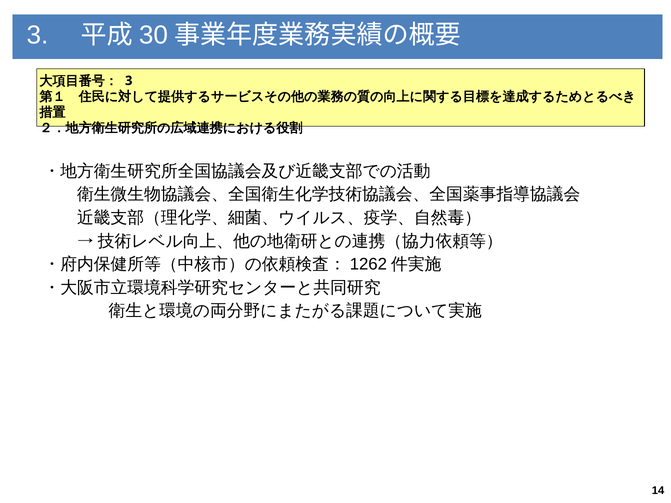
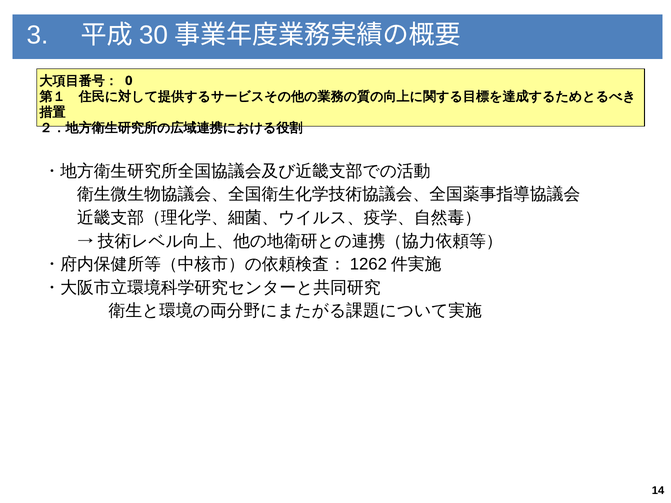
3 at (129, 81): 3 -> 0
